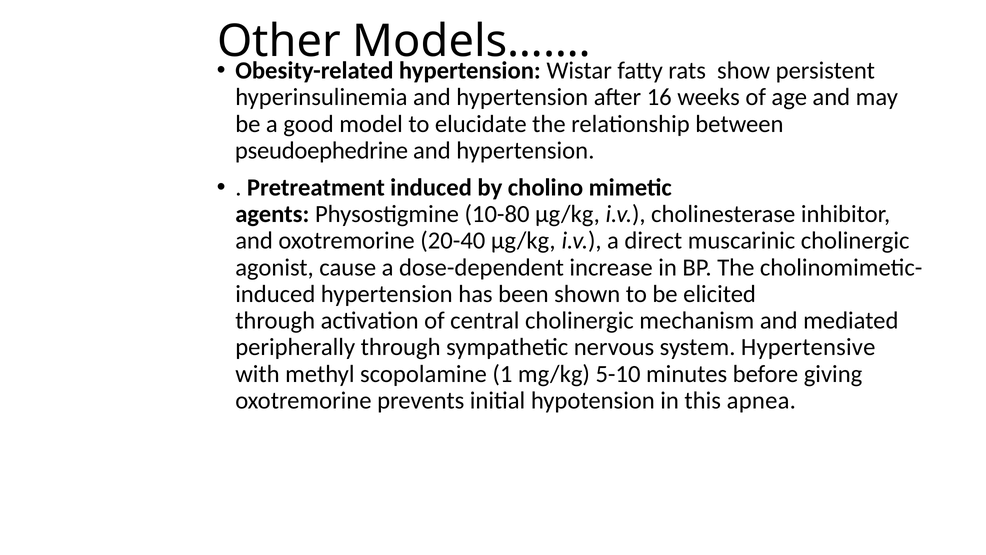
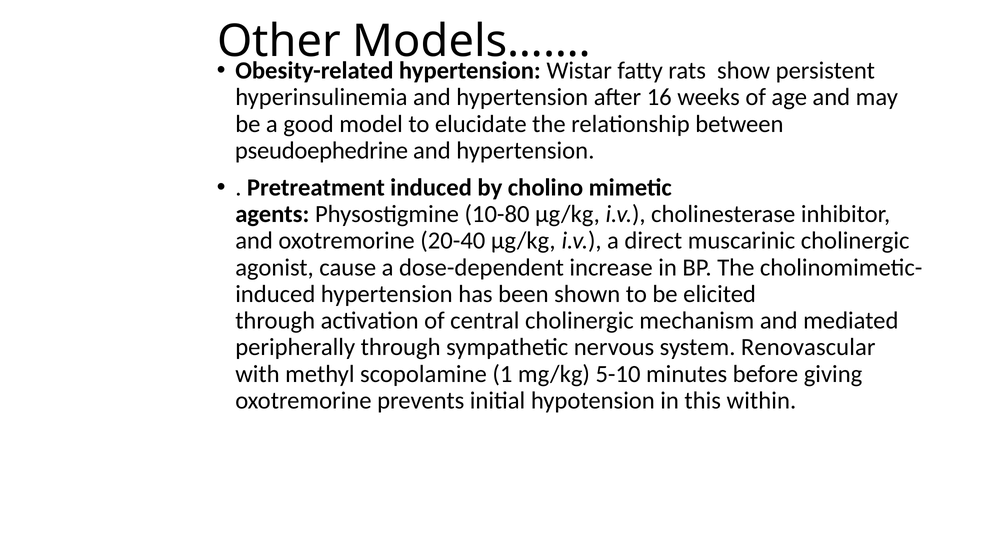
Hypertensive: Hypertensive -> Renovascular
apnea: apnea -> within
